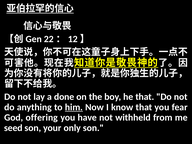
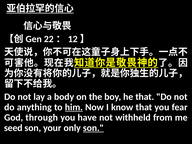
done: done -> body
offering: offering -> through
son at (93, 128) underline: none -> present
